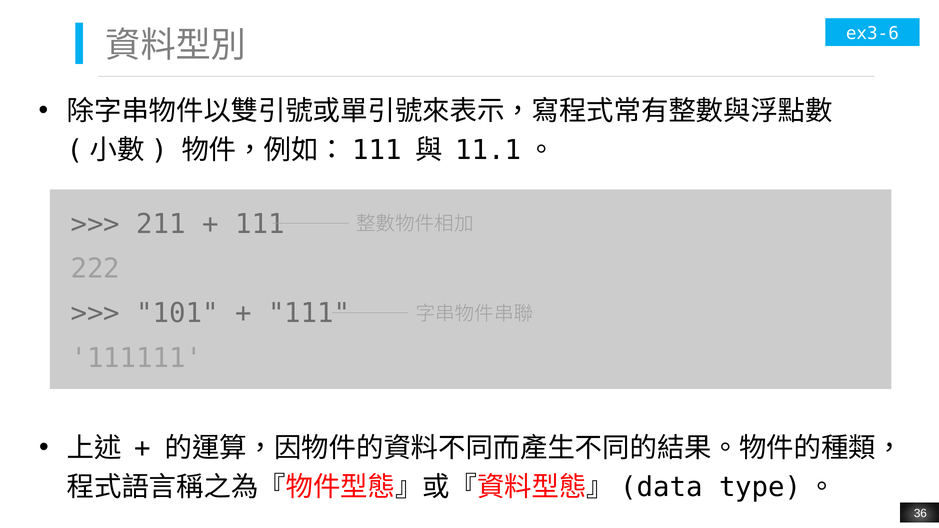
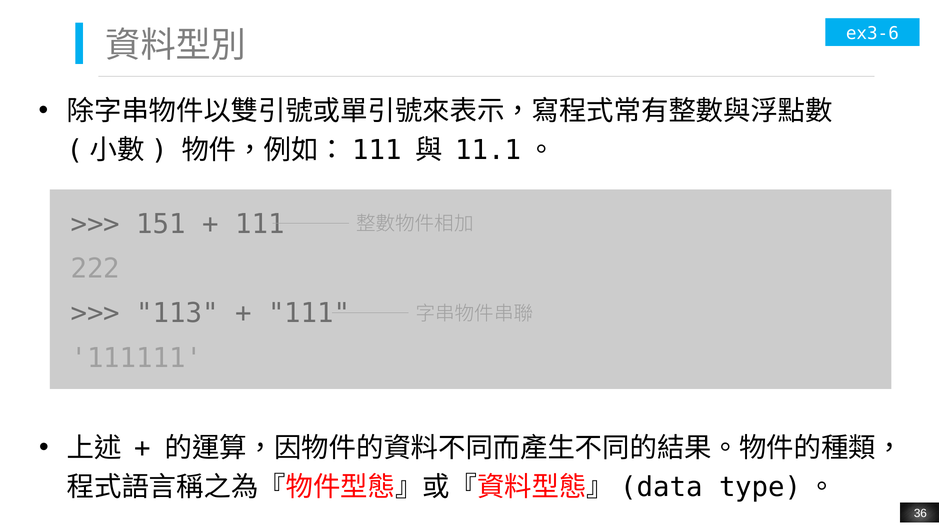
211: 211 -> 151
101: 101 -> 113
